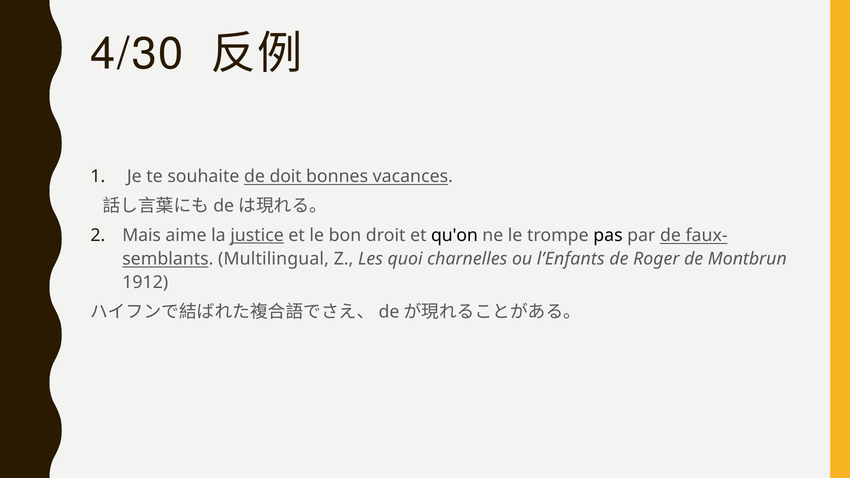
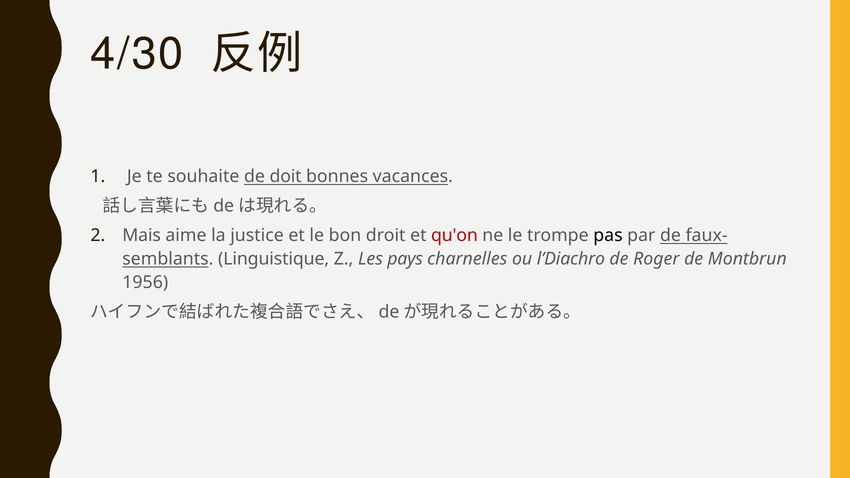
justice underline: present -> none
qu'on colour: black -> red
Multilingual: Multilingual -> Linguistique
quoi: quoi -> pays
l’Enfants: l’Enfants -> l’Diachro
1912: 1912 -> 1956
